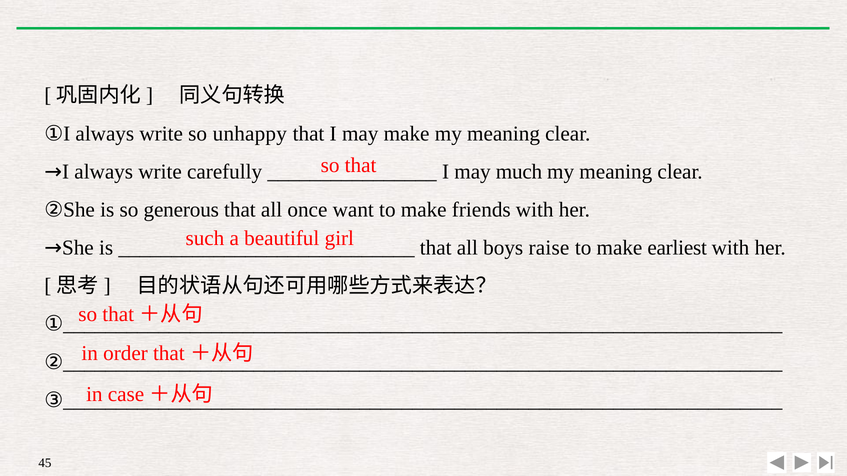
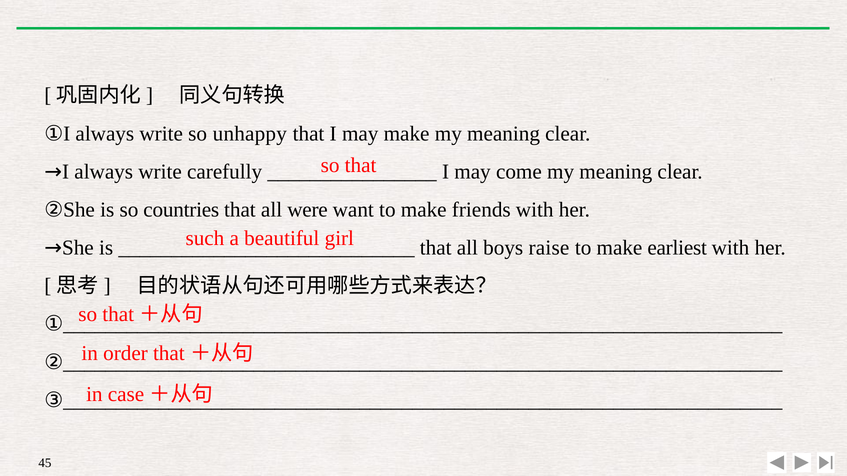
much: much -> come
generous: generous -> countries
once: once -> were
